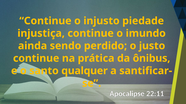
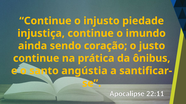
perdido: perdido -> coração
qualquer: qualquer -> angústia
